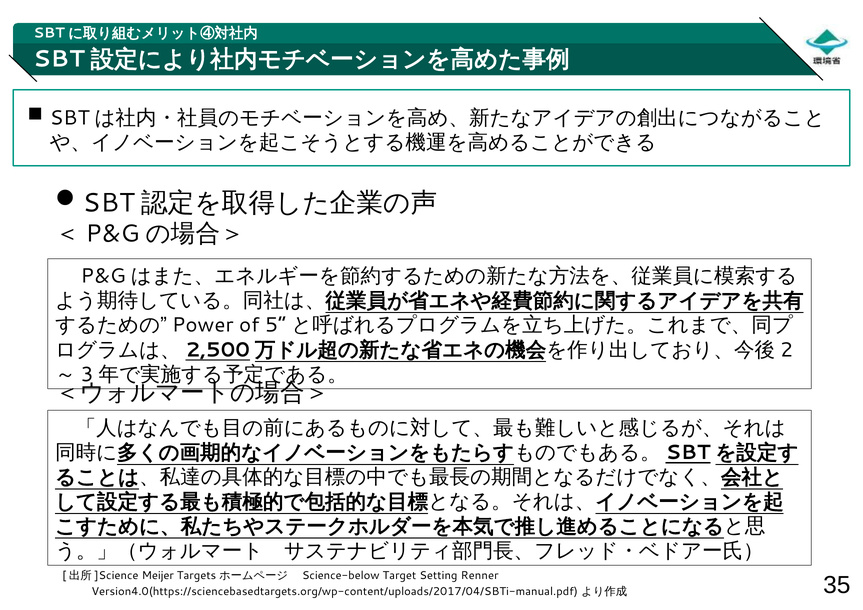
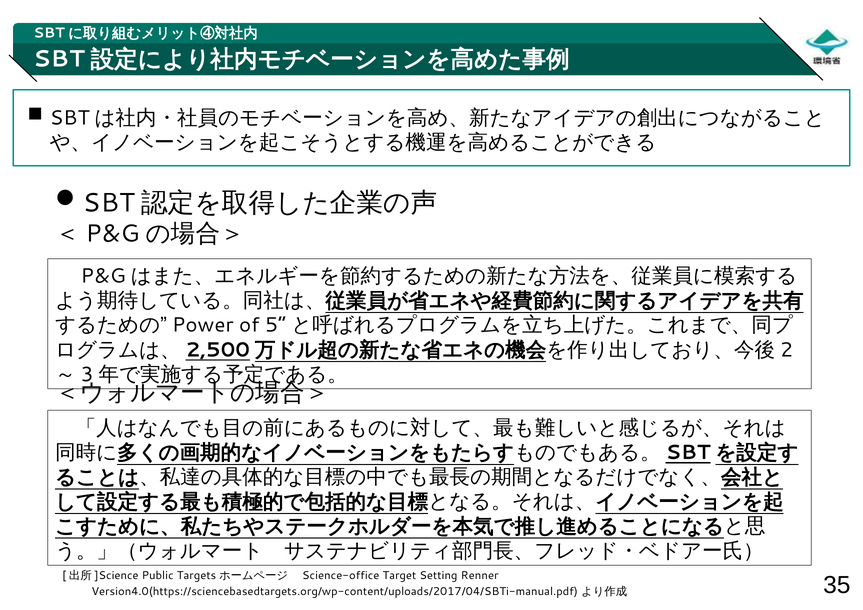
Meijer: Meijer -> Public
Science-below: Science-below -> Science-office
